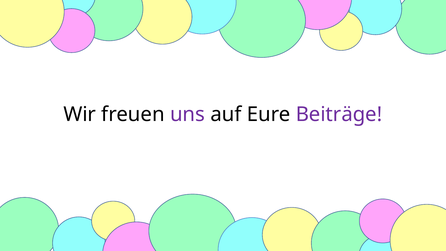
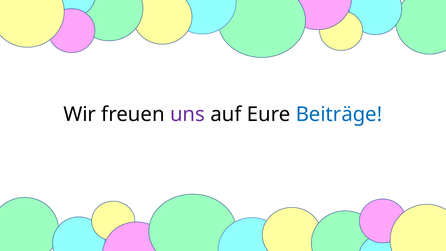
Beiträge colour: purple -> blue
